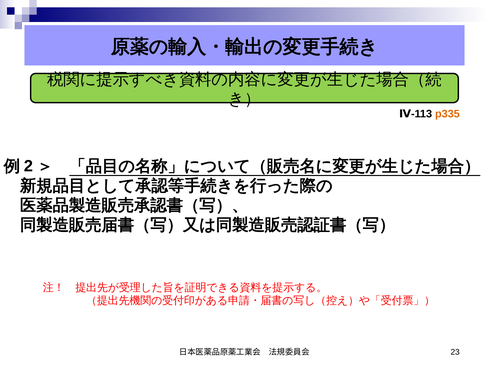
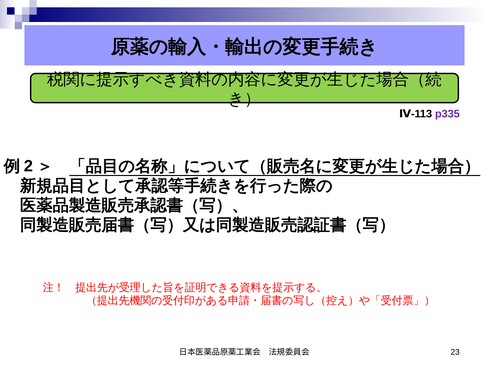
p335 colour: orange -> purple
